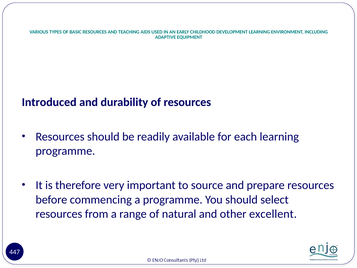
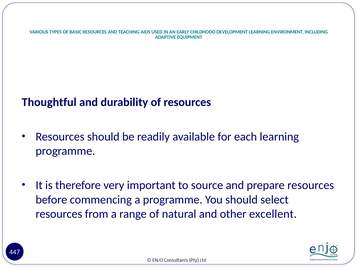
Introduced: Introduced -> Thoughtful
